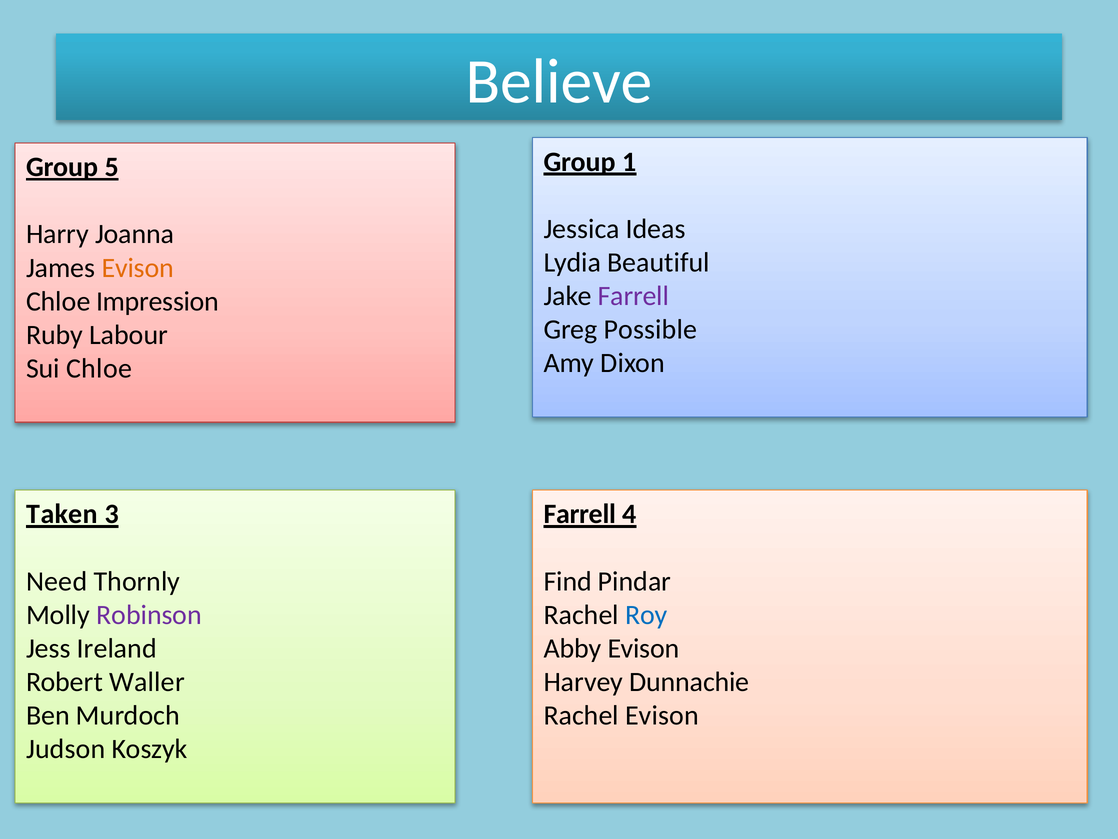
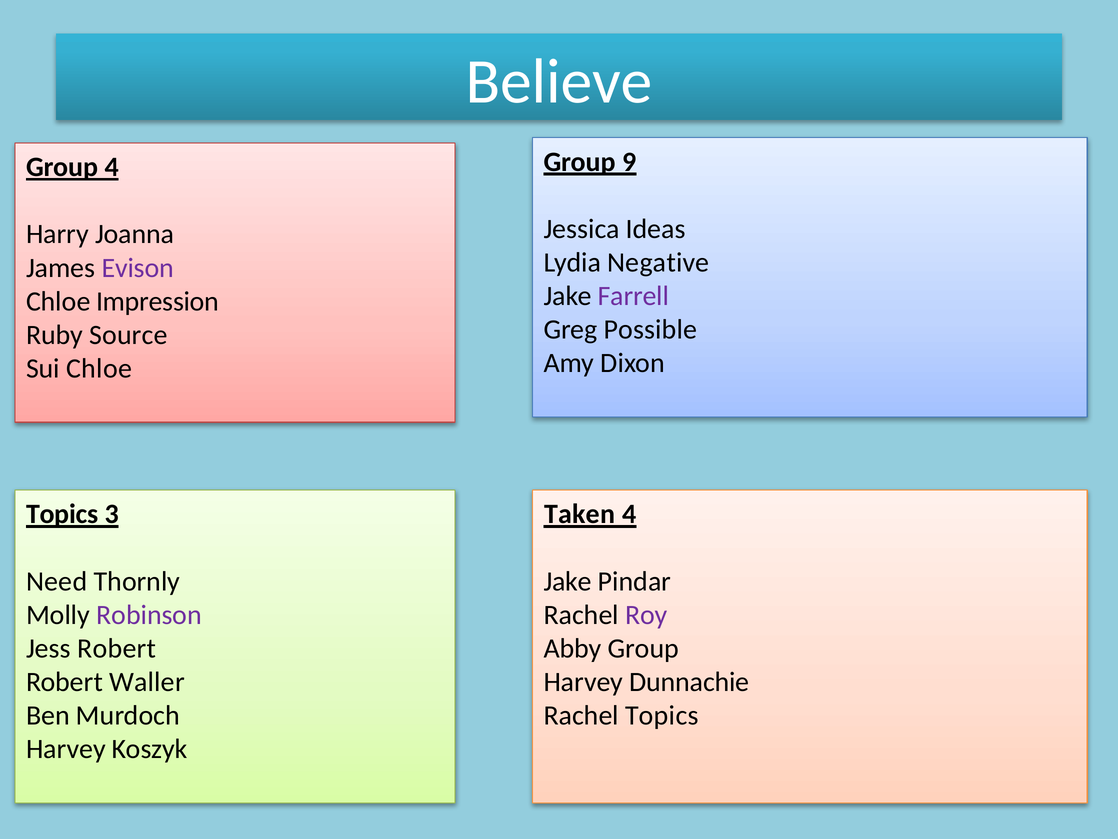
1: 1 -> 9
Group 5: 5 -> 4
Beautiful: Beautiful -> Negative
Evison at (138, 268) colour: orange -> purple
Labour: Labour -> Source
Taken at (62, 514): Taken -> Topics
Farrell at (580, 514): Farrell -> Taken
Find at (568, 581): Find -> Jake
Roy colour: blue -> purple
Jess Ireland: Ireland -> Robert
Abby Evison: Evison -> Group
Rachel Evison: Evison -> Topics
Judson at (66, 749): Judson -> Harvey
